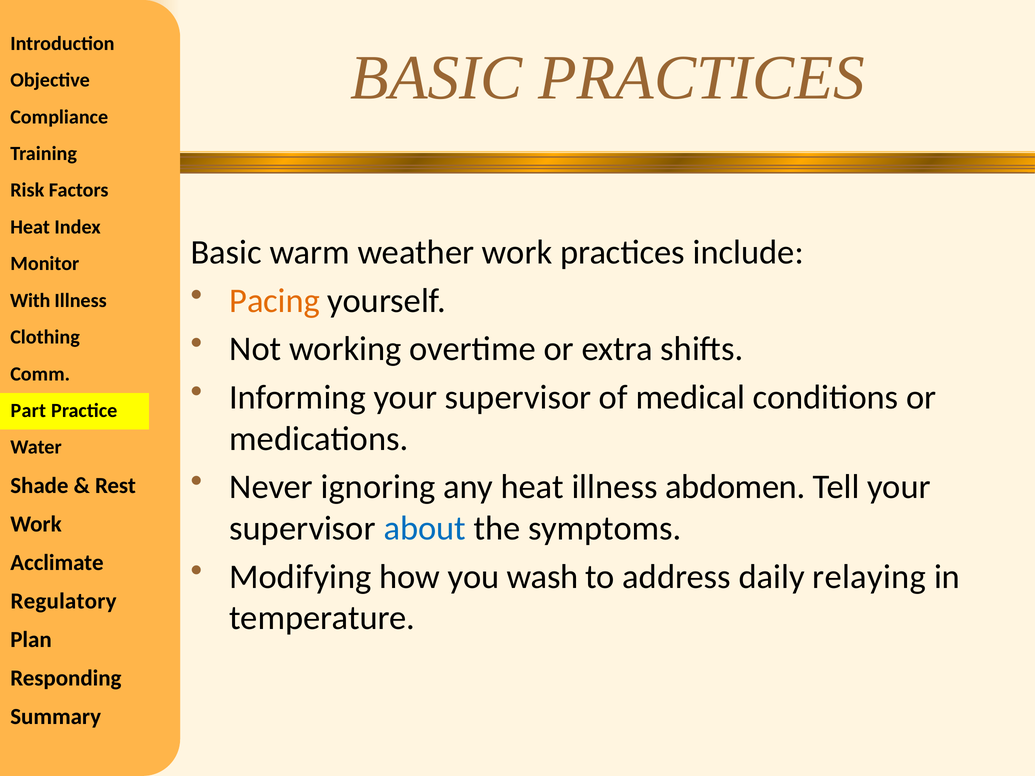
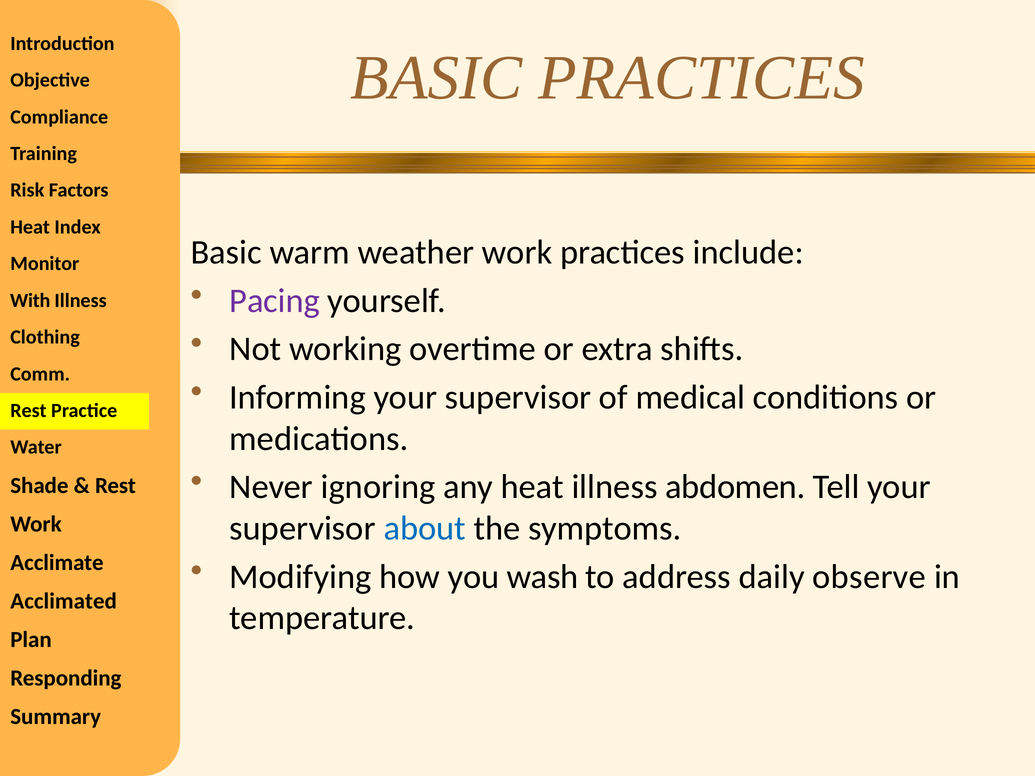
Pacing colour: orange -> purple
Part at (28, 411): Part -> Rest
relaying: relaying -> observe
Regulatory: Regulatory -> Acclimated
